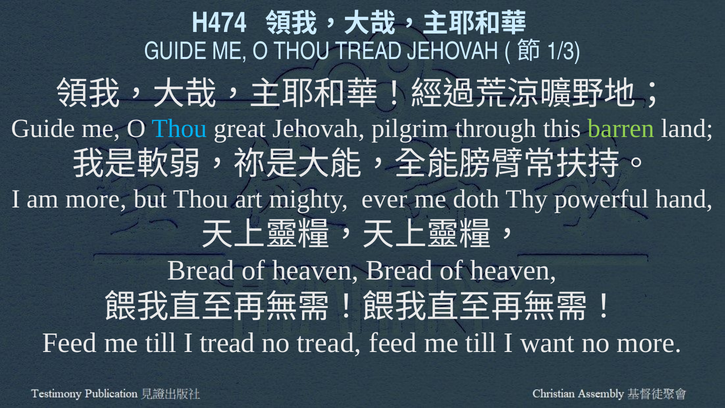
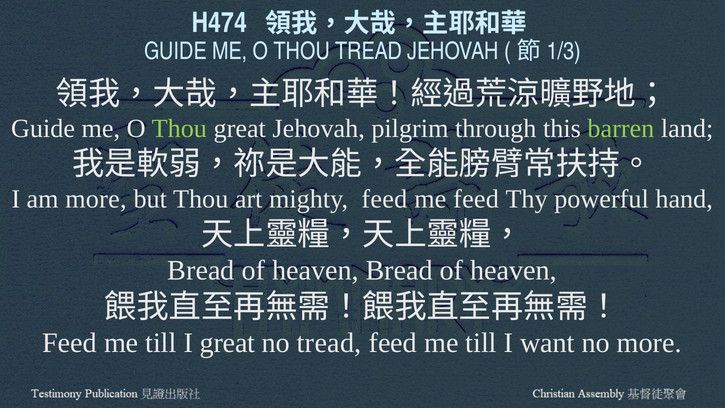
Thou at (179, 129) colour: light blue -> light green
mighty ever: ever -> feed
me doth: doth -> feed
I tread: tread -> great
